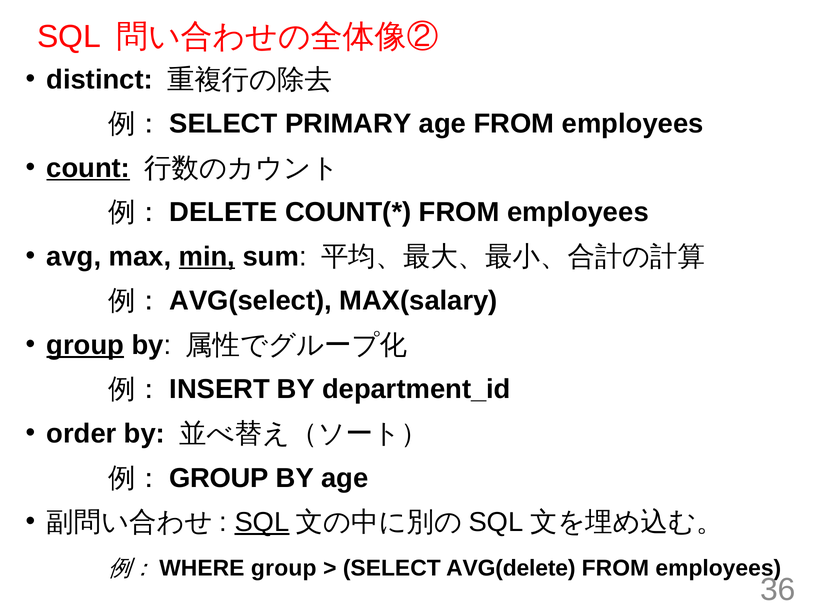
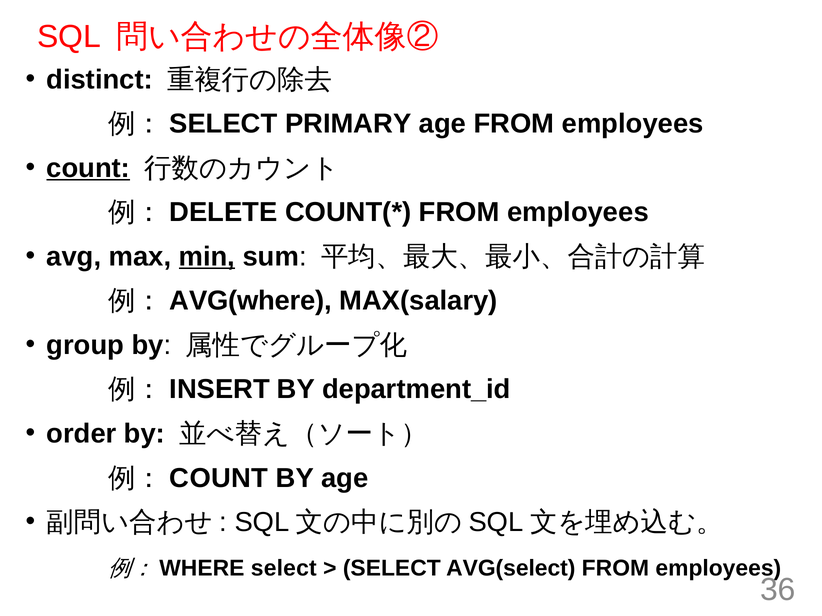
AVG(select: AVG(select -> AVG(where
group at (85, 345) underline: present -> none
GROUP at (219, 478): GROUP -> COUNT
SQL at (262, 523) underline: present -> none
group at (284, 568): group -> select
AVG(delete: AVG(delete -> AVG(select
